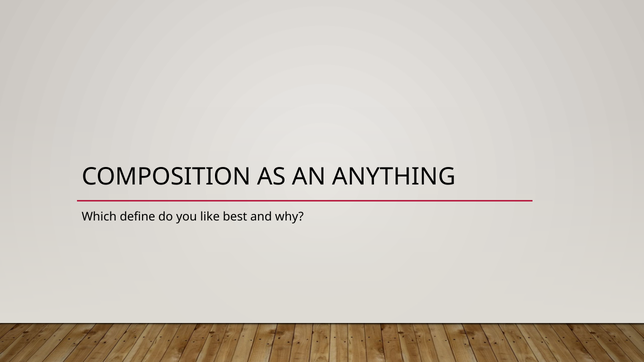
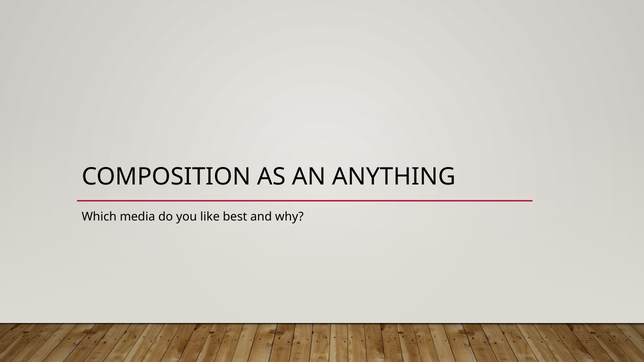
define: define -> media
